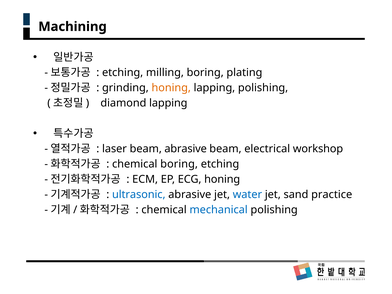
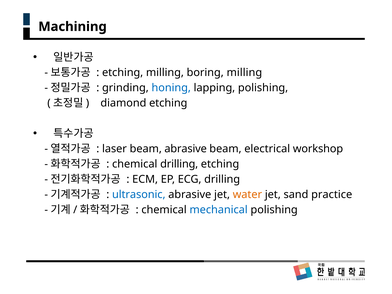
boring plating: plating -> milling
honing at (171, 88) colour: orange -> blue
diamond lapping: lapping -> etching
chemical boring: boring -> drilling
ECG honing: honing -> drilling
water colour: blue -> orange
